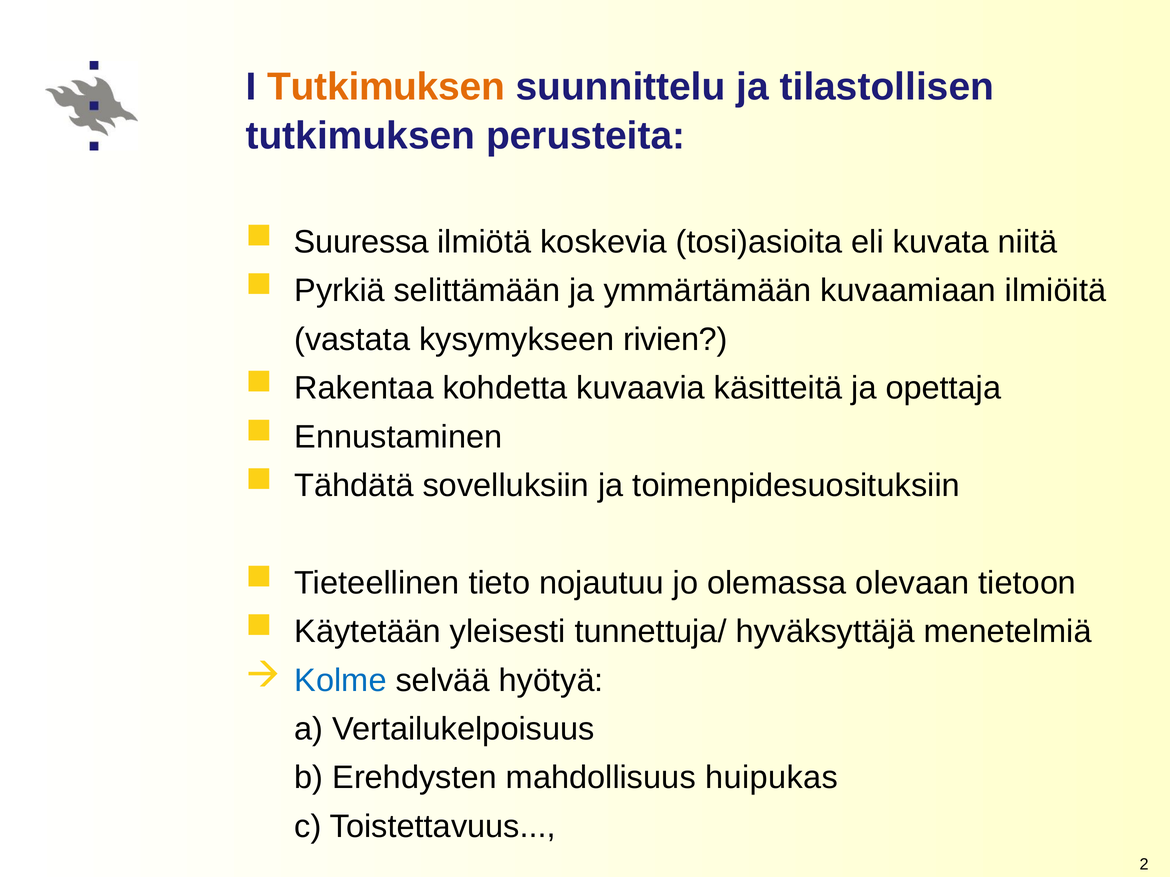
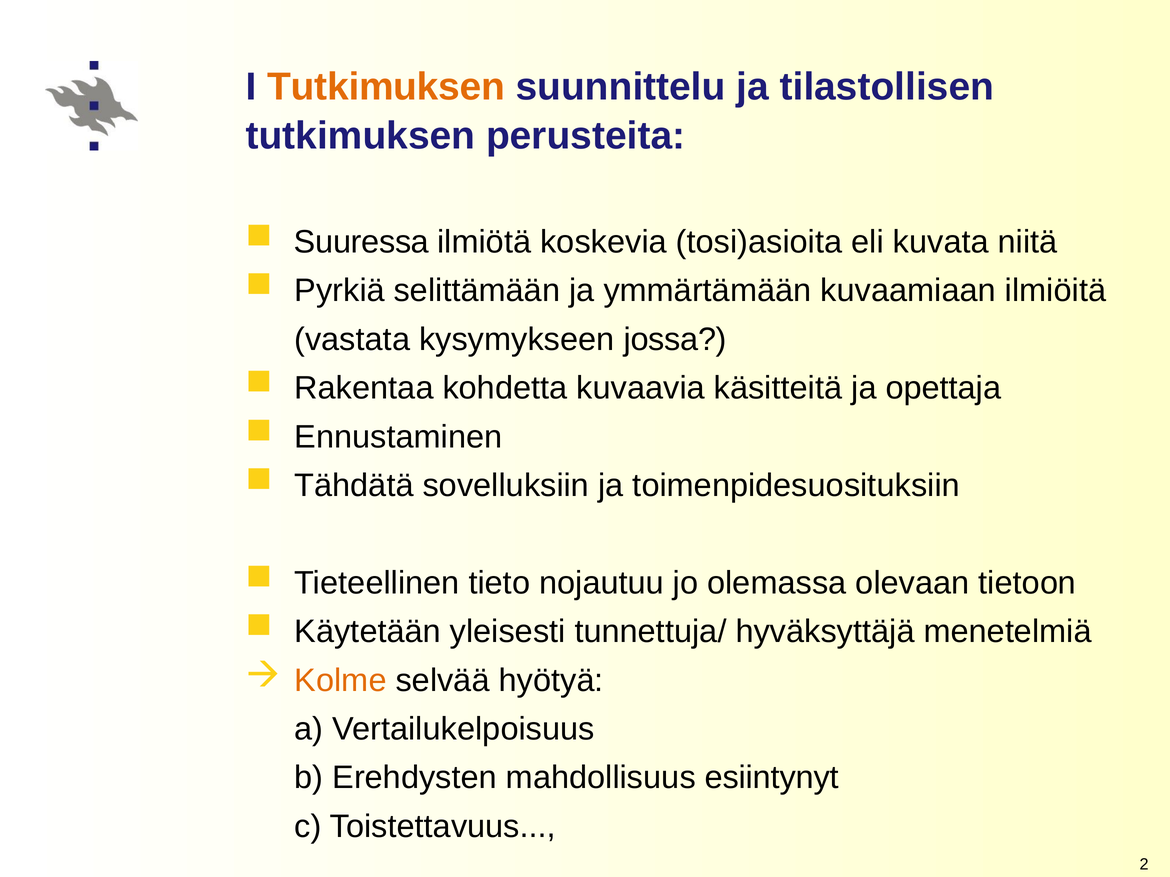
rivien: rivien -> jossa
Kolme colour: blue -> orange
huipukas: huipukas -> esiintynyt
